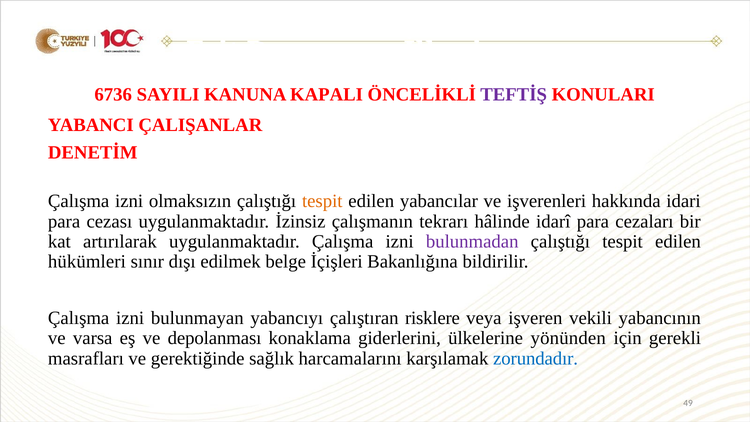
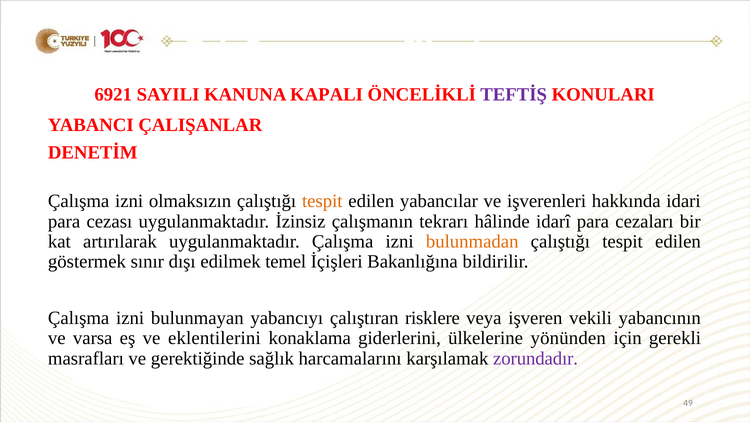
6736: 6736 -> 6921
bulunmadan colour: purple -> orange
hükümleri: hükümleri -> göstermek
belge: belge -> temel
depolanması: depolanması -> eklentilerini
zorundadır colour: blue -> purple
